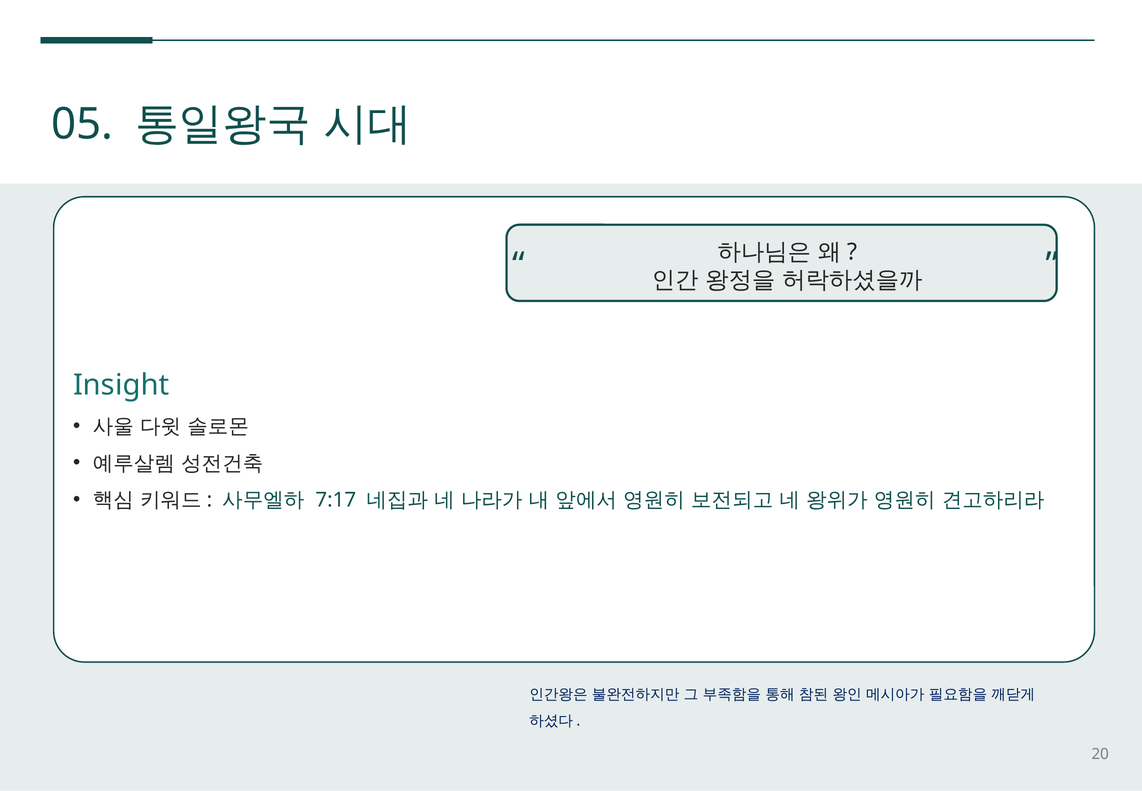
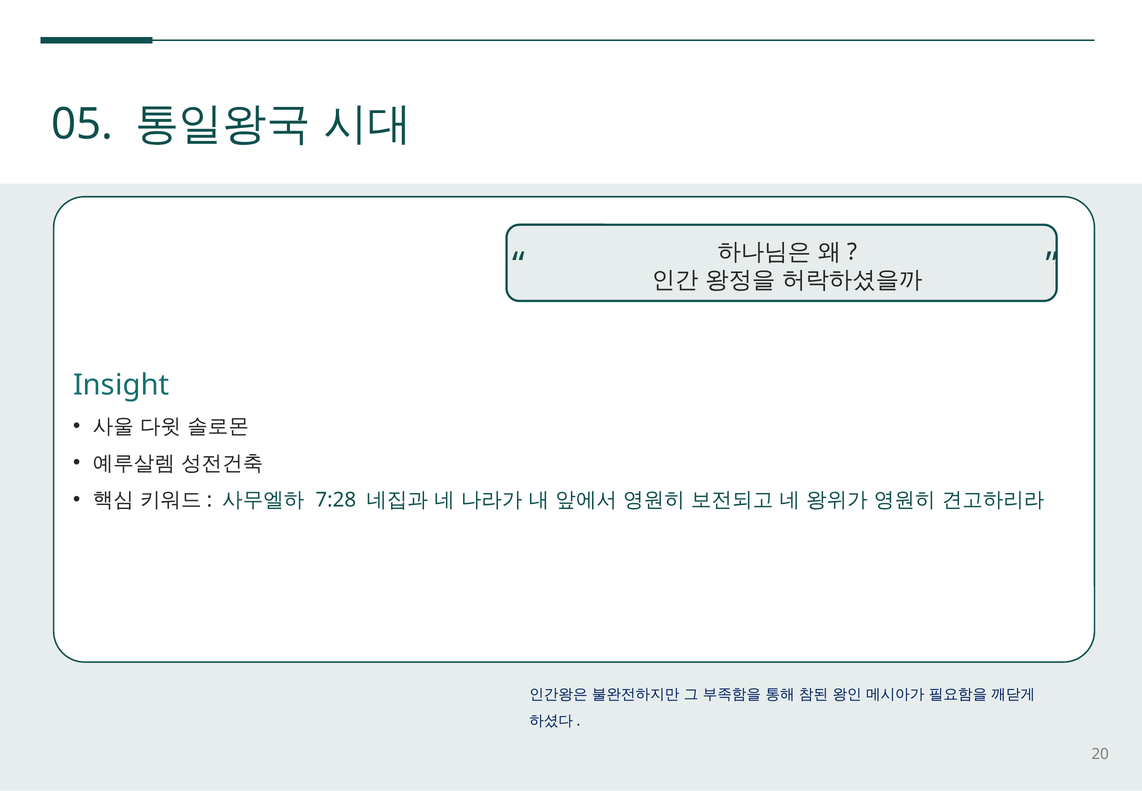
7:17: 7:17 -> 7:28
